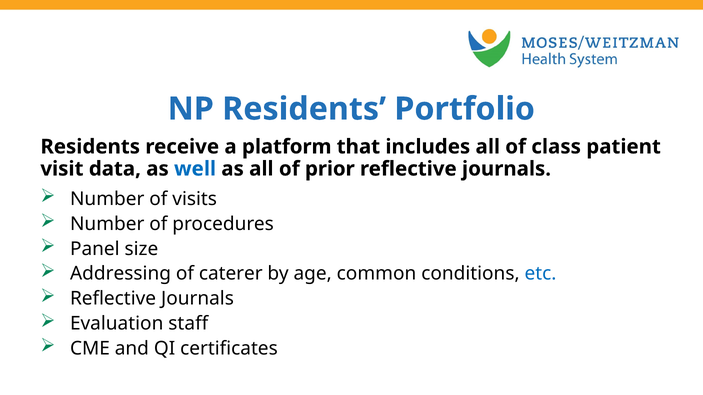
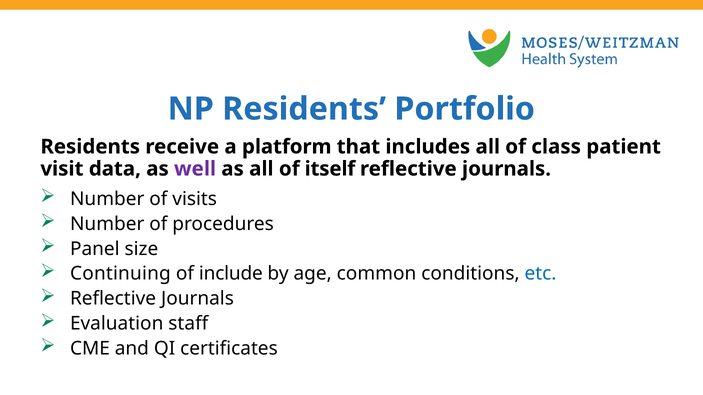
well colour: blue -> purple
prior: prior -> itself
Addressing: Addressing -> Continuing
caterer: caterer -> include
